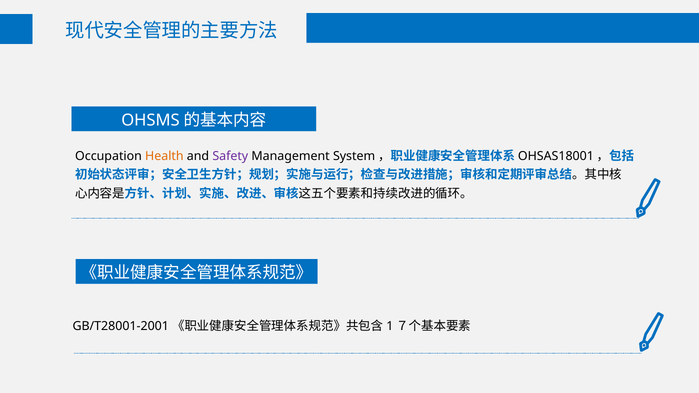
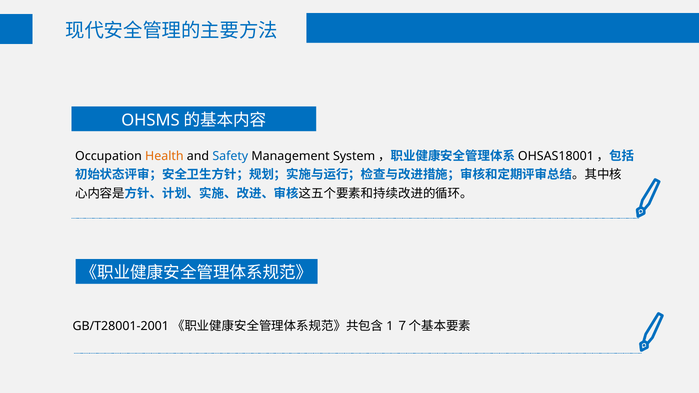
Safety colour: purple -> blue
